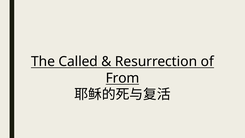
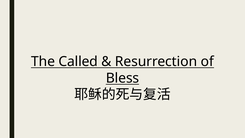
From: From -> Bless
